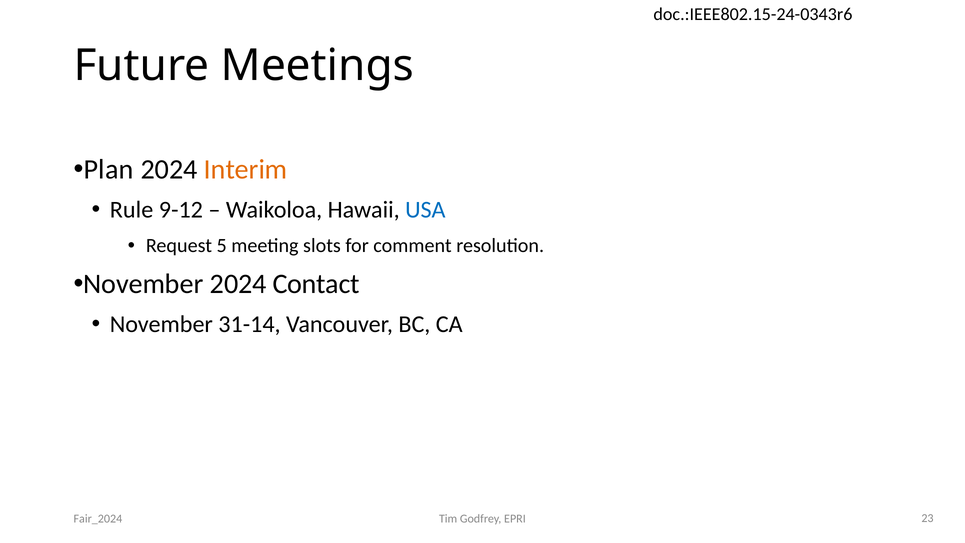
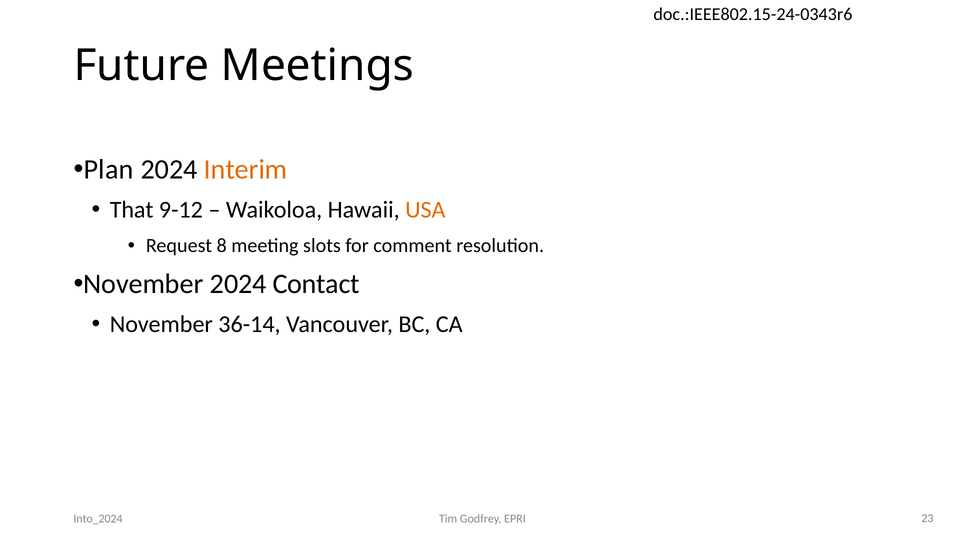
Rule: Rule -> That
USA colour: blue -> orange
5: 5 -> 8
31-14: 31-14 -> 36-14
Fair_2024: Fair_2024 -> Into_2024
